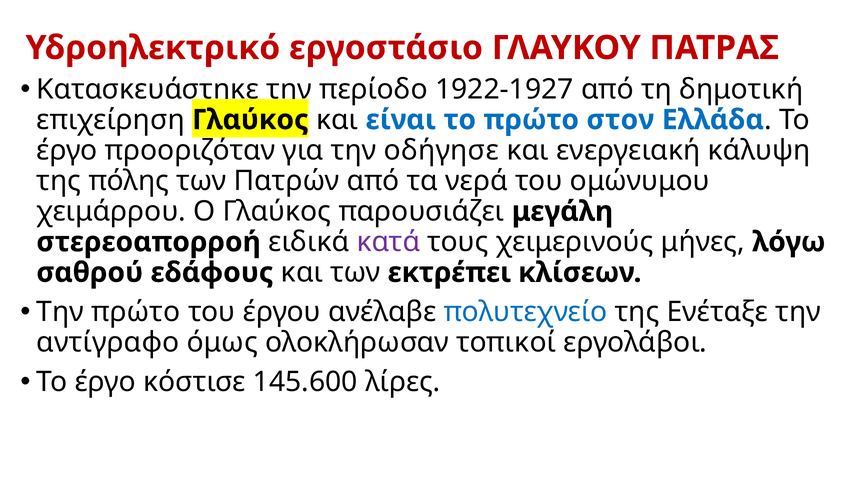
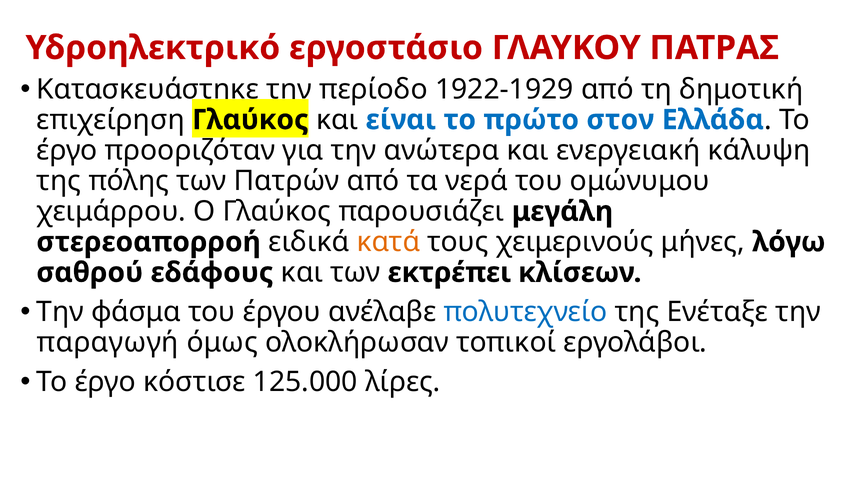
1922-1927: 1922-1927 -> 1922-1929
οδήγησε: οδήγησε -> ανώτερα
κατά colour: purple -> orange
Την πρώτο: πρώτο -> φάσμα
αντίγραφο: αντίγραφο -> παραγωγή
145.600: 145.600 -> 125.000
